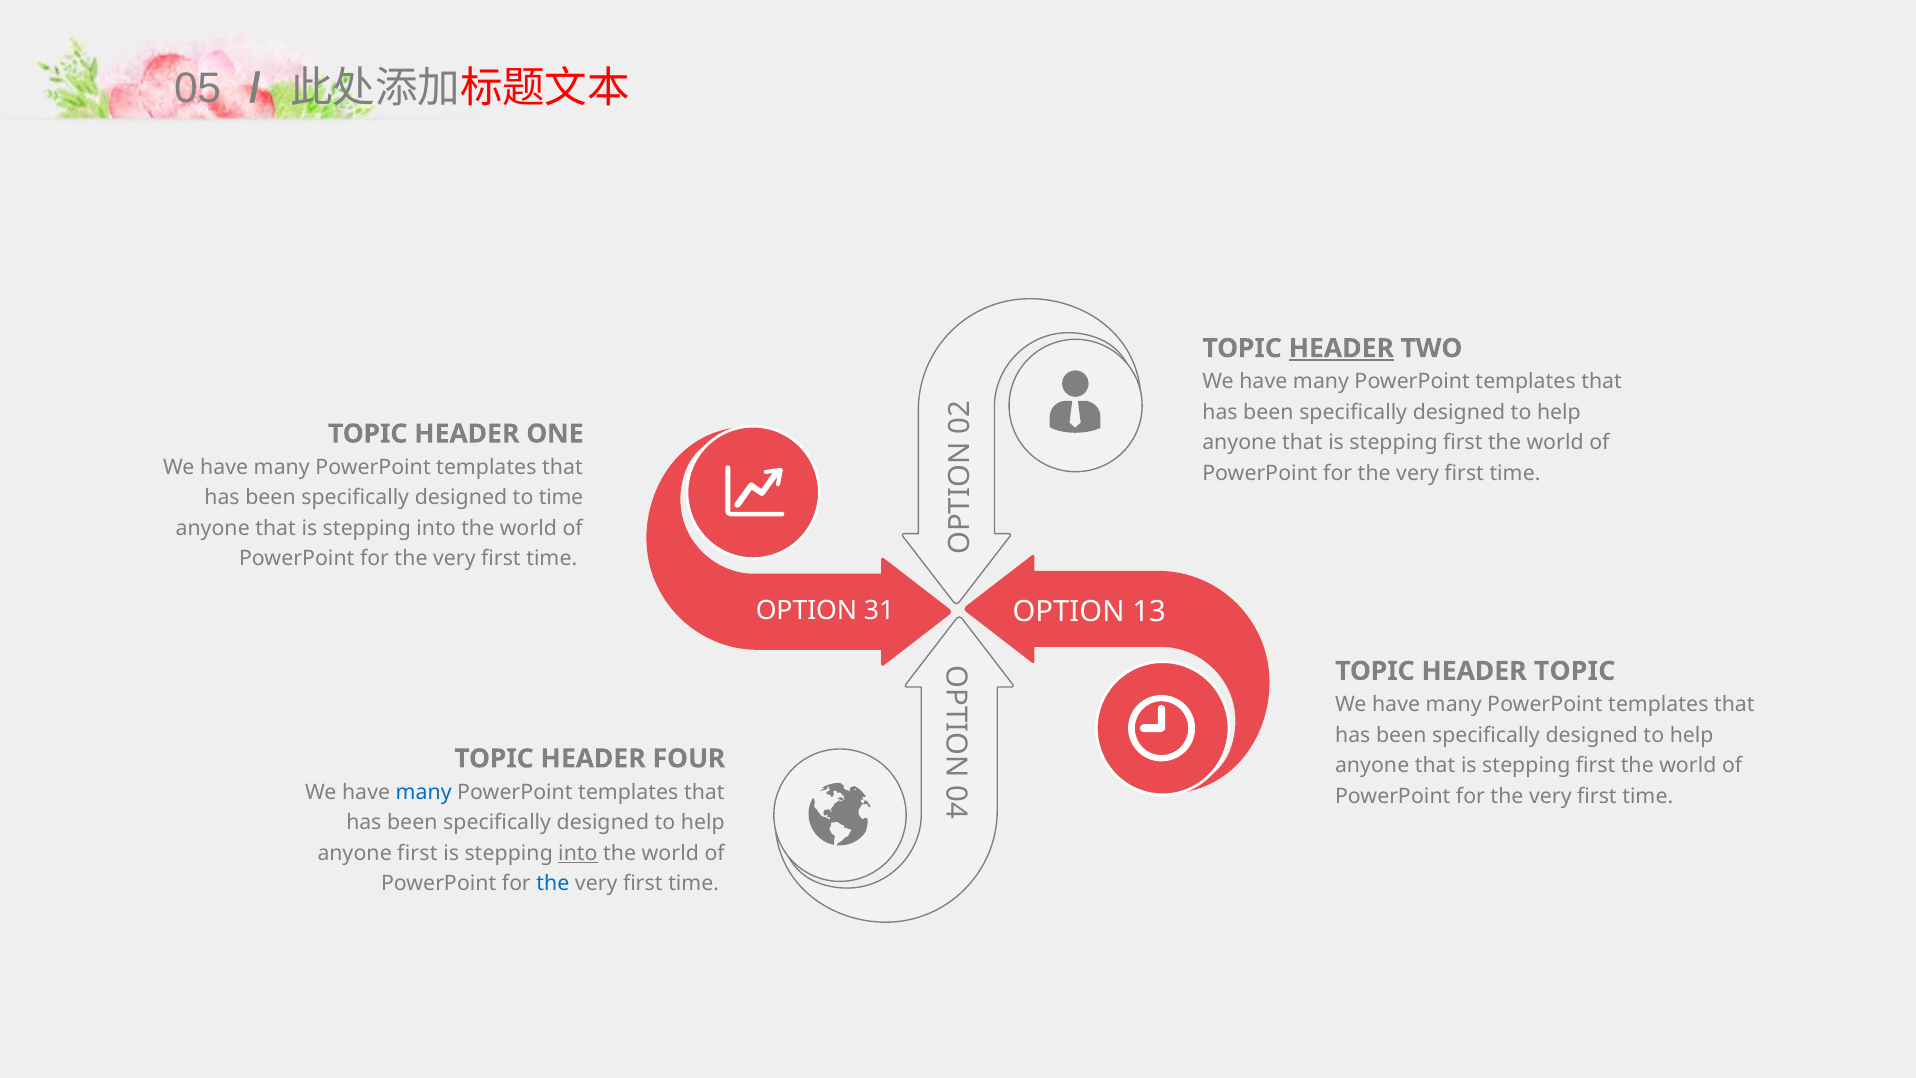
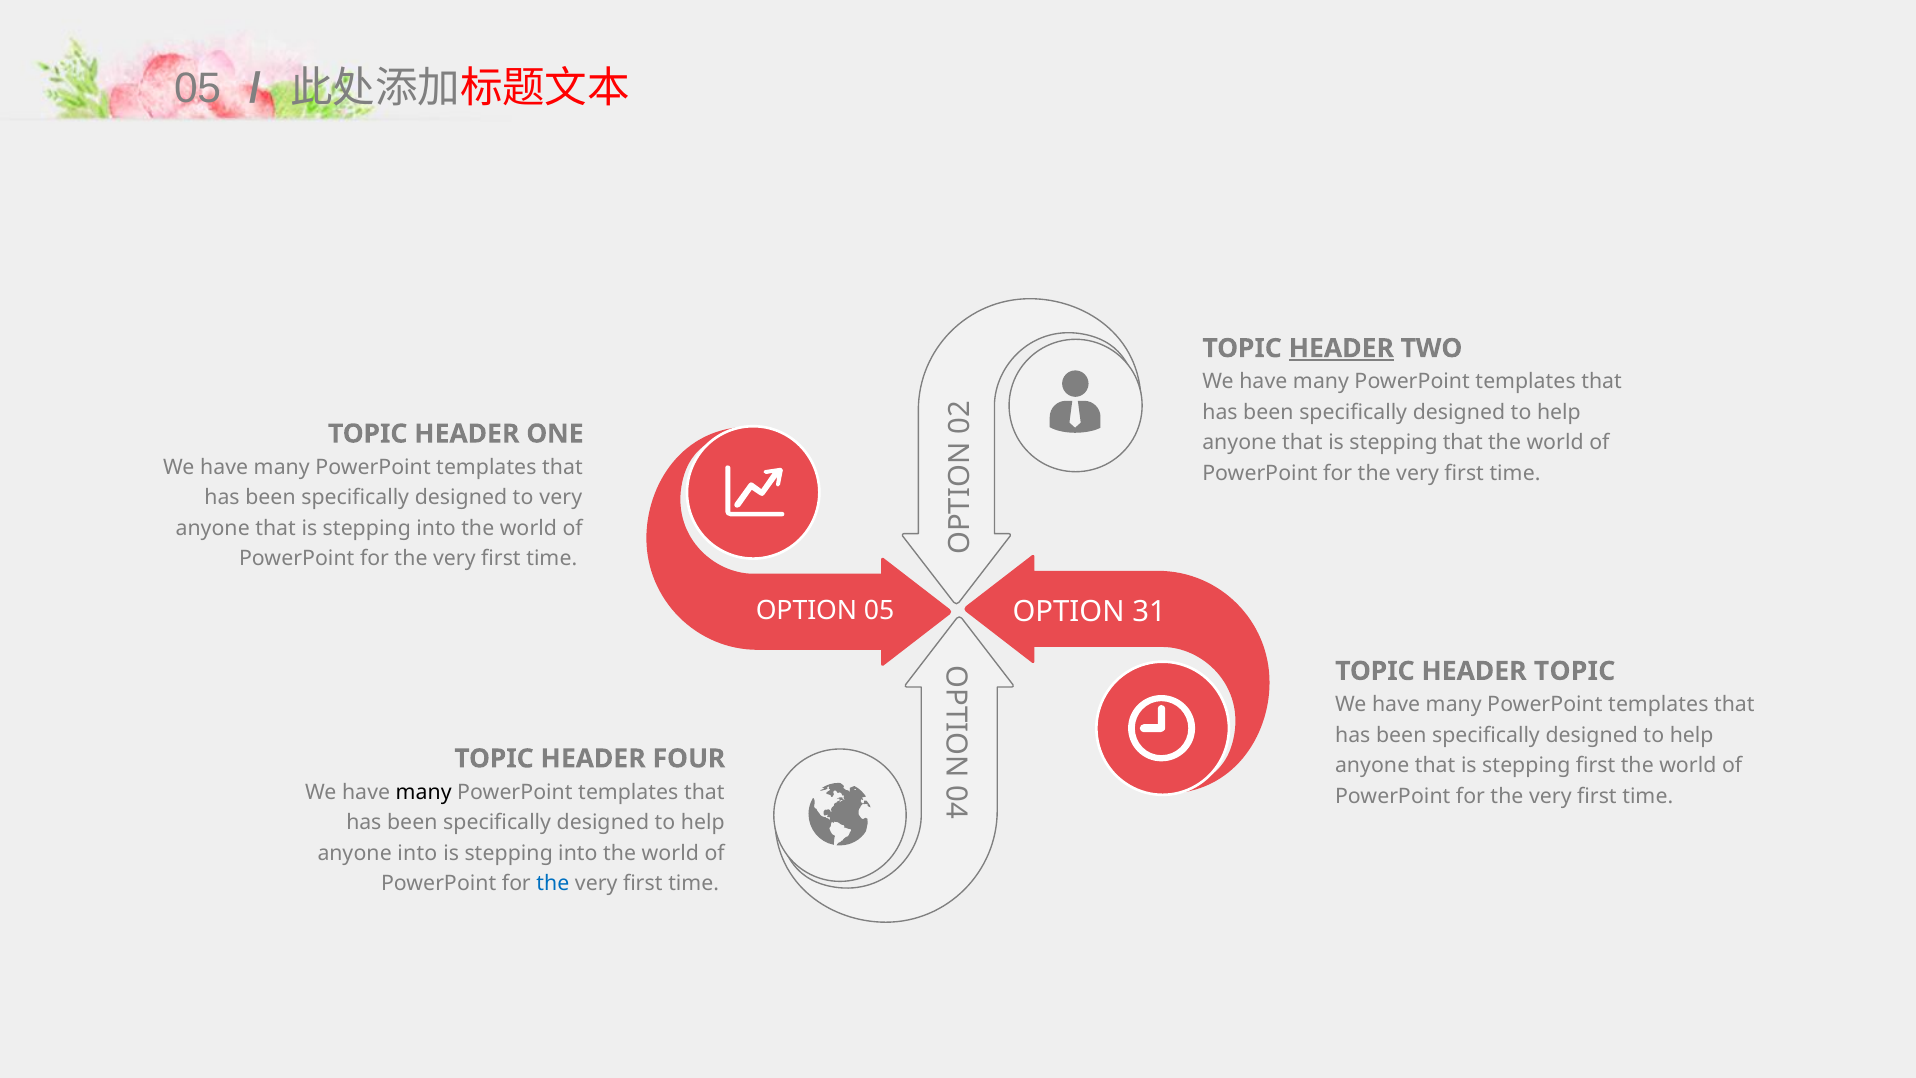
first at (1463, 443): first -> that
to time: time -> very
OPTION 31: 31 -> 05
13: 13 -> 31
many at (424, 792) colour: blue -> black
anyone first: first -> into
into at (578, 853) underline: present -> none
